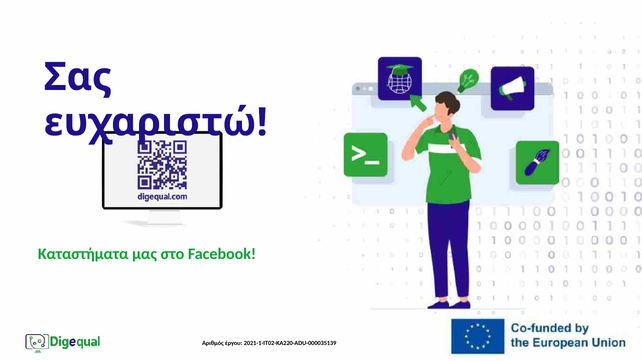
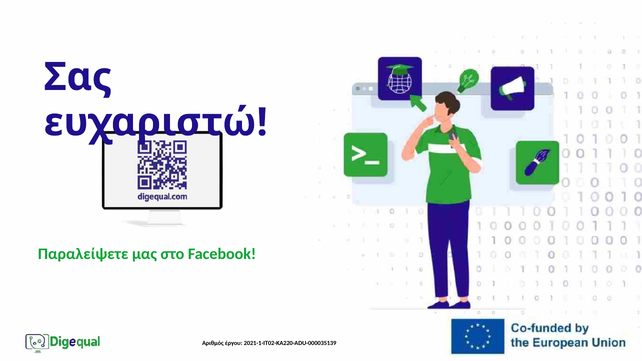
Καταστήματα: Καταστήματα -> Παραλείψετε
